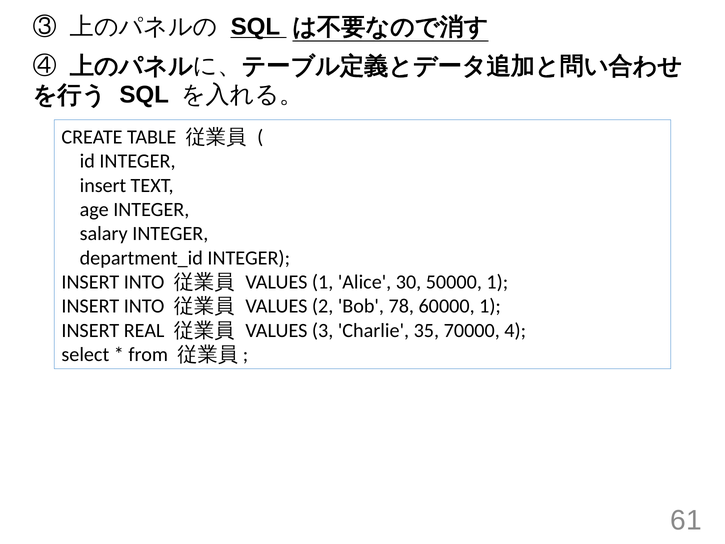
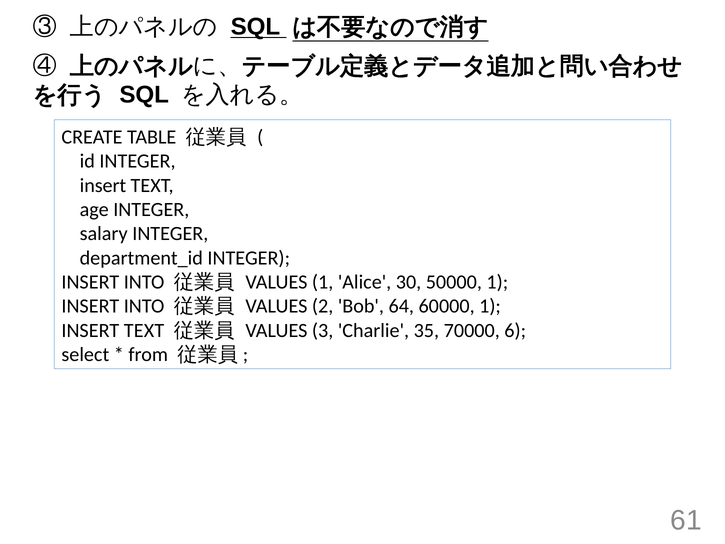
78: 78 -> 64
REAL at (144, 330): REAL -> TEXT
4: 4 -> 6
